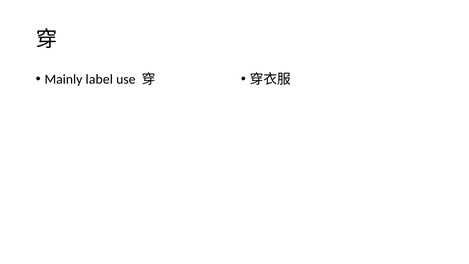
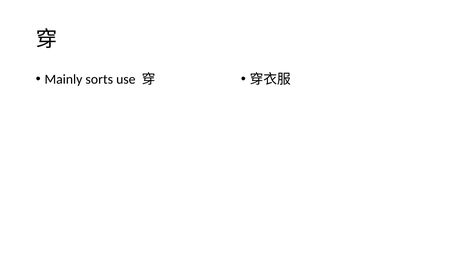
label: label -> sorts
